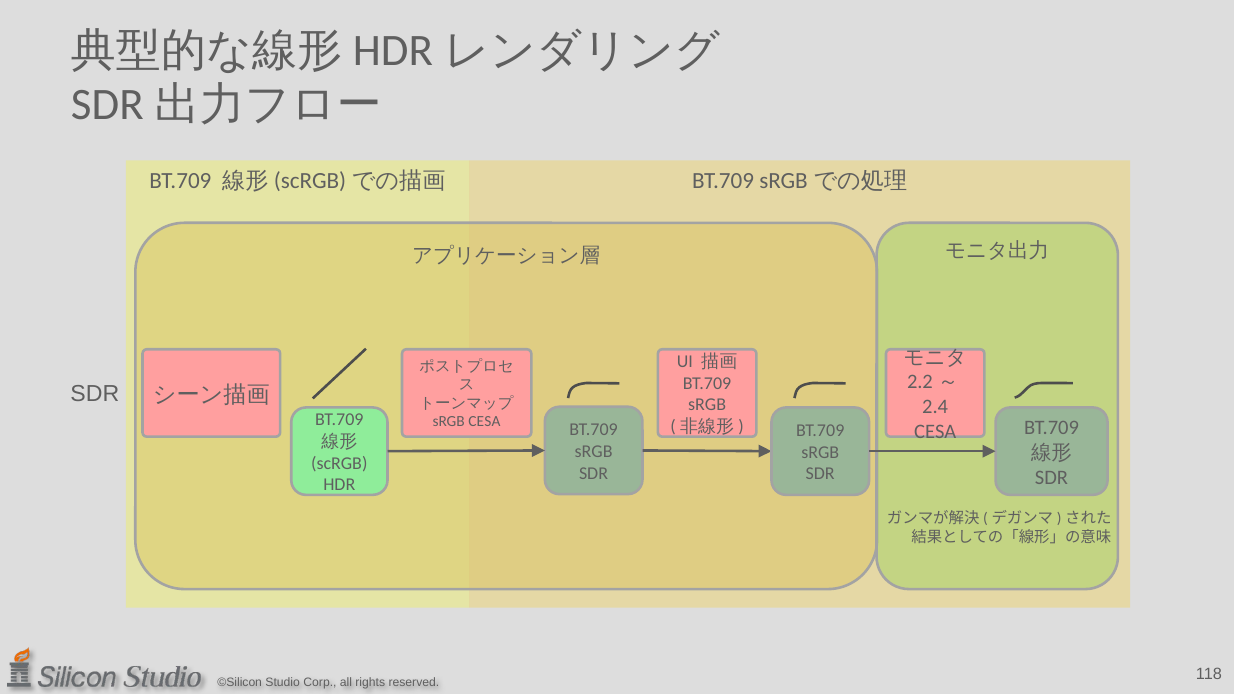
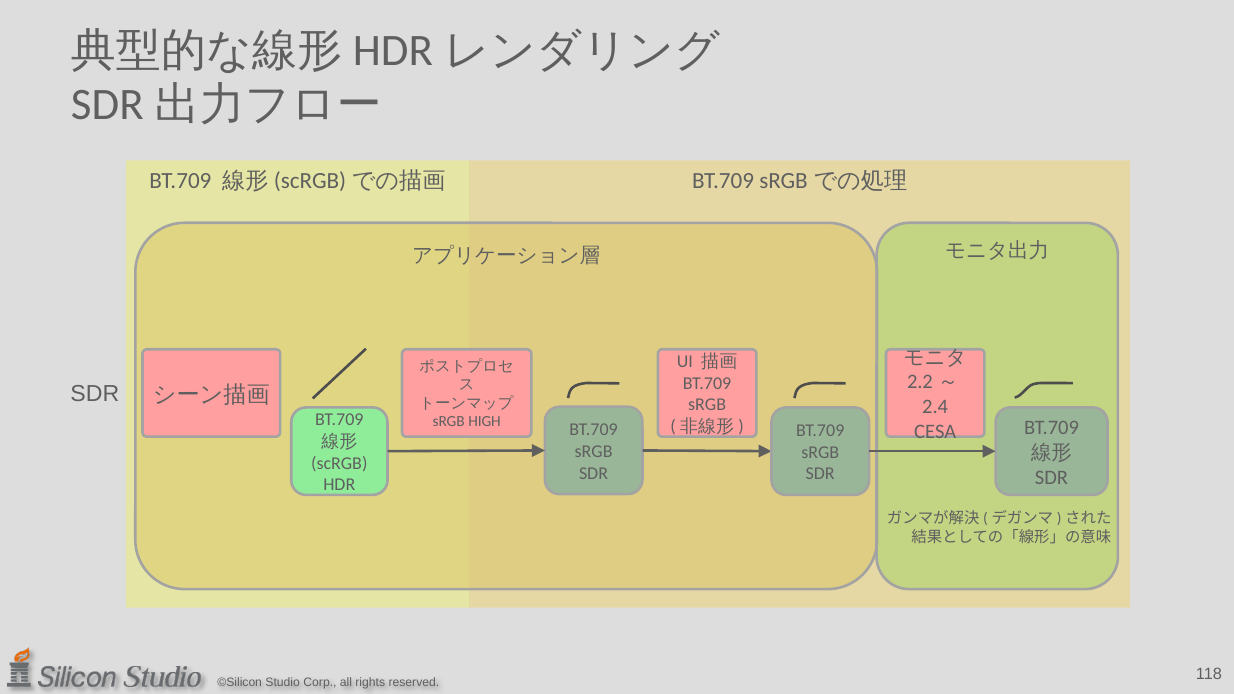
sRGB CESA: CESA -> HIGH
